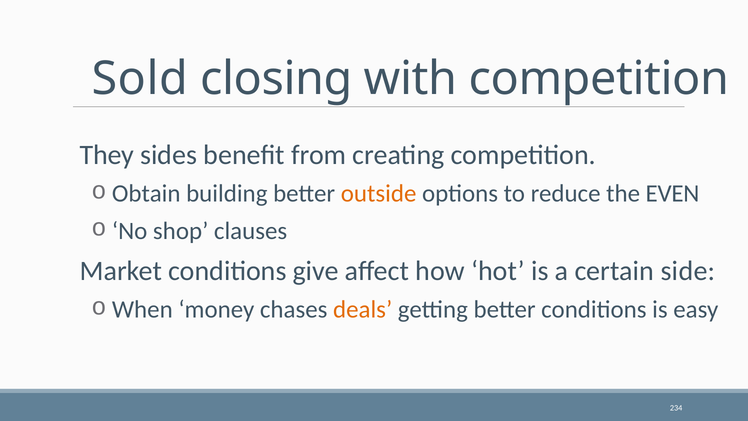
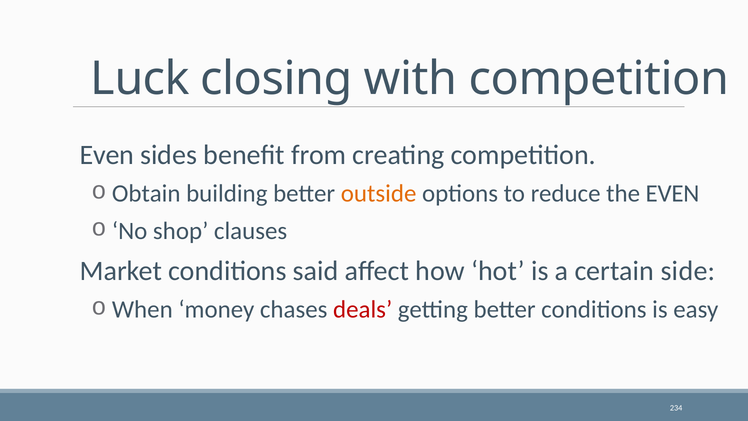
Sold: Sold -> Luck
They at (107, 155): They -> Even
give: give -> said
deals colour: orange -> red
